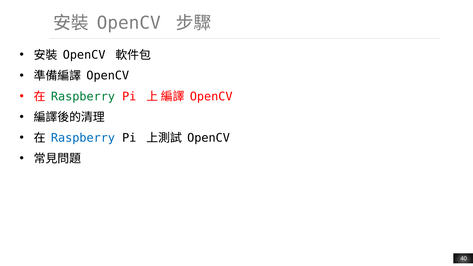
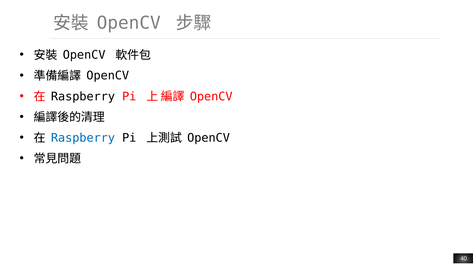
Raspberry at (83, 96) colour: green -> black
